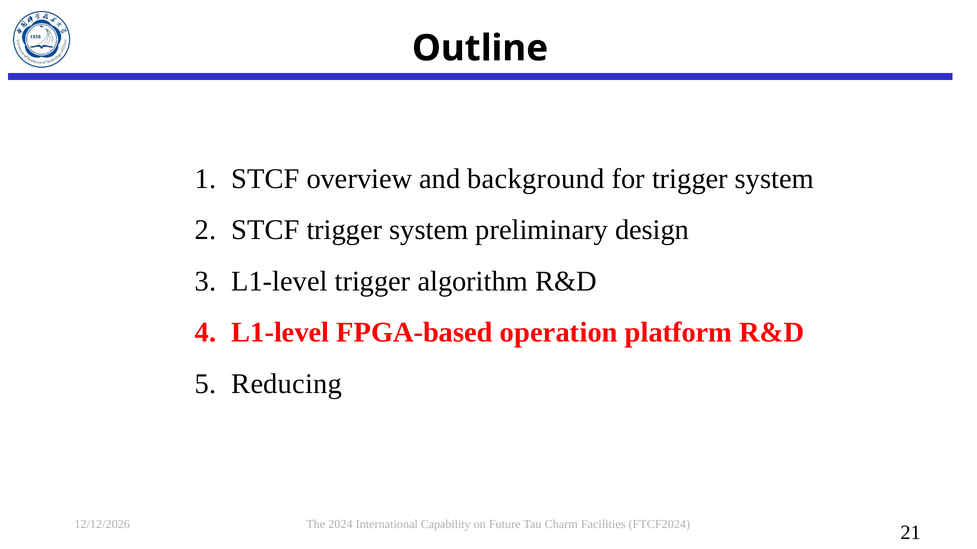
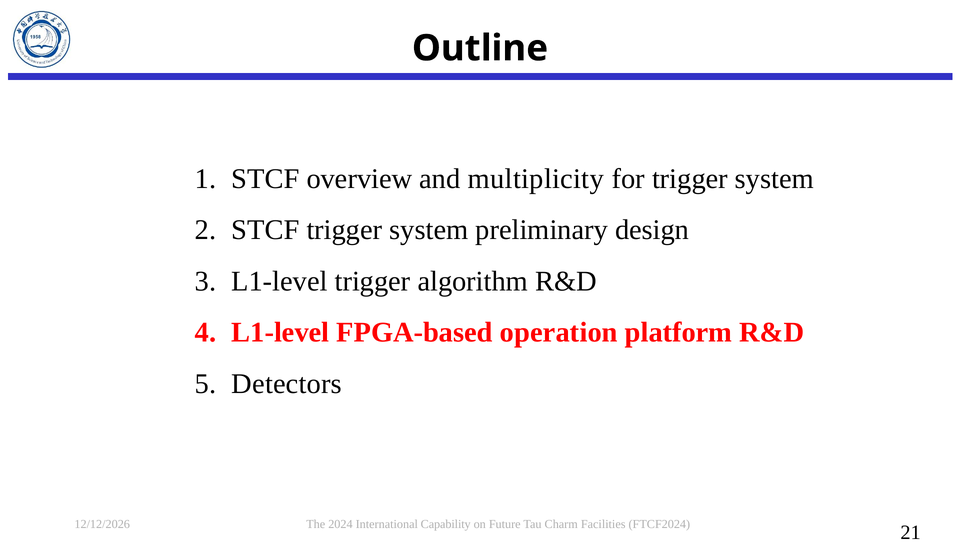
background: background -> multiplicity
Reducing: Reducing -> Detectors
